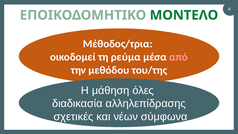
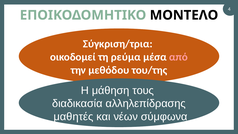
ΜΟΝΤΕΛΟ colour: green -> black
Μέθοδος/τρια: Μέθοδος/τρια -> Σύγκριση/τρια
όλες: όλες -> τους
σχετικές: σχετικές -> μαθητές
